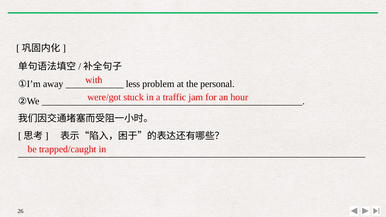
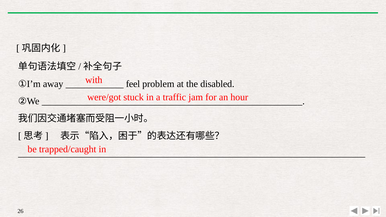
less: less -> feel
personal: personal -> disabled
